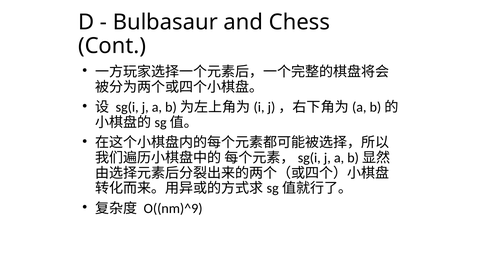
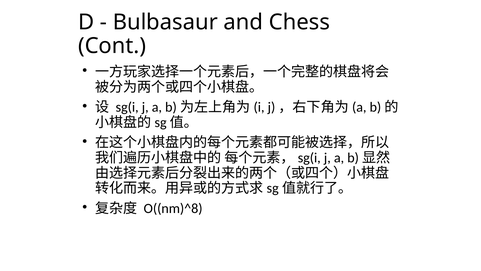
O((nm)^9: O((nm)^9 -> O((nm)^8
